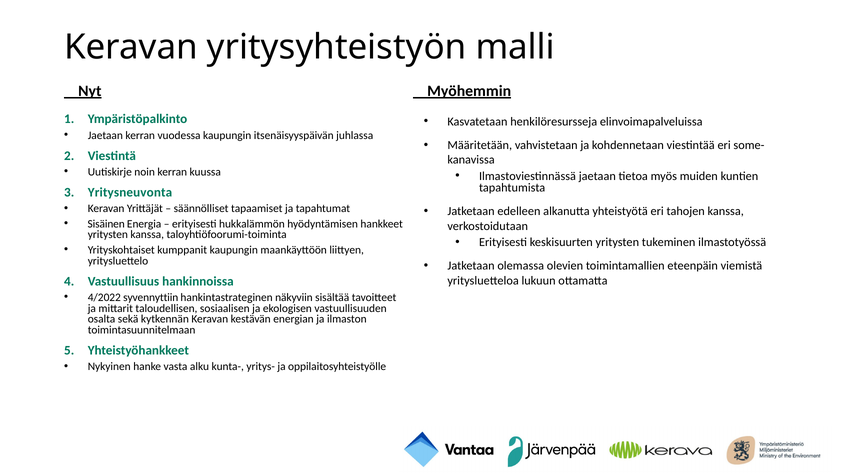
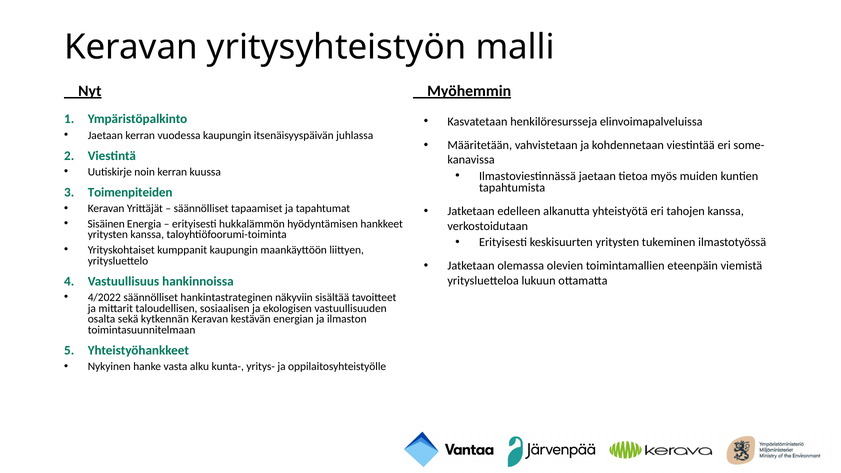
Yritysneuvonta: Yritysneuvonta -> Toimenpiteiden
4/2022 syvennyttiin: syvennyttiin -> säännölliset
